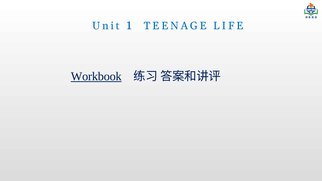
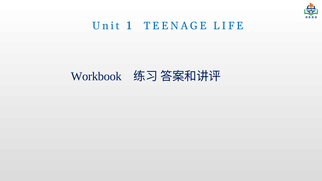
Workbook underline: present -> none
